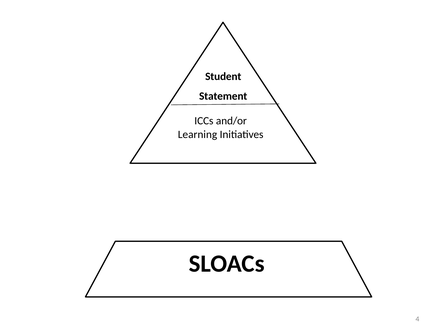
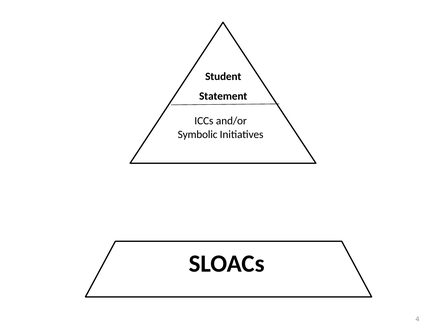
Learning: Learning -> Symbolic
